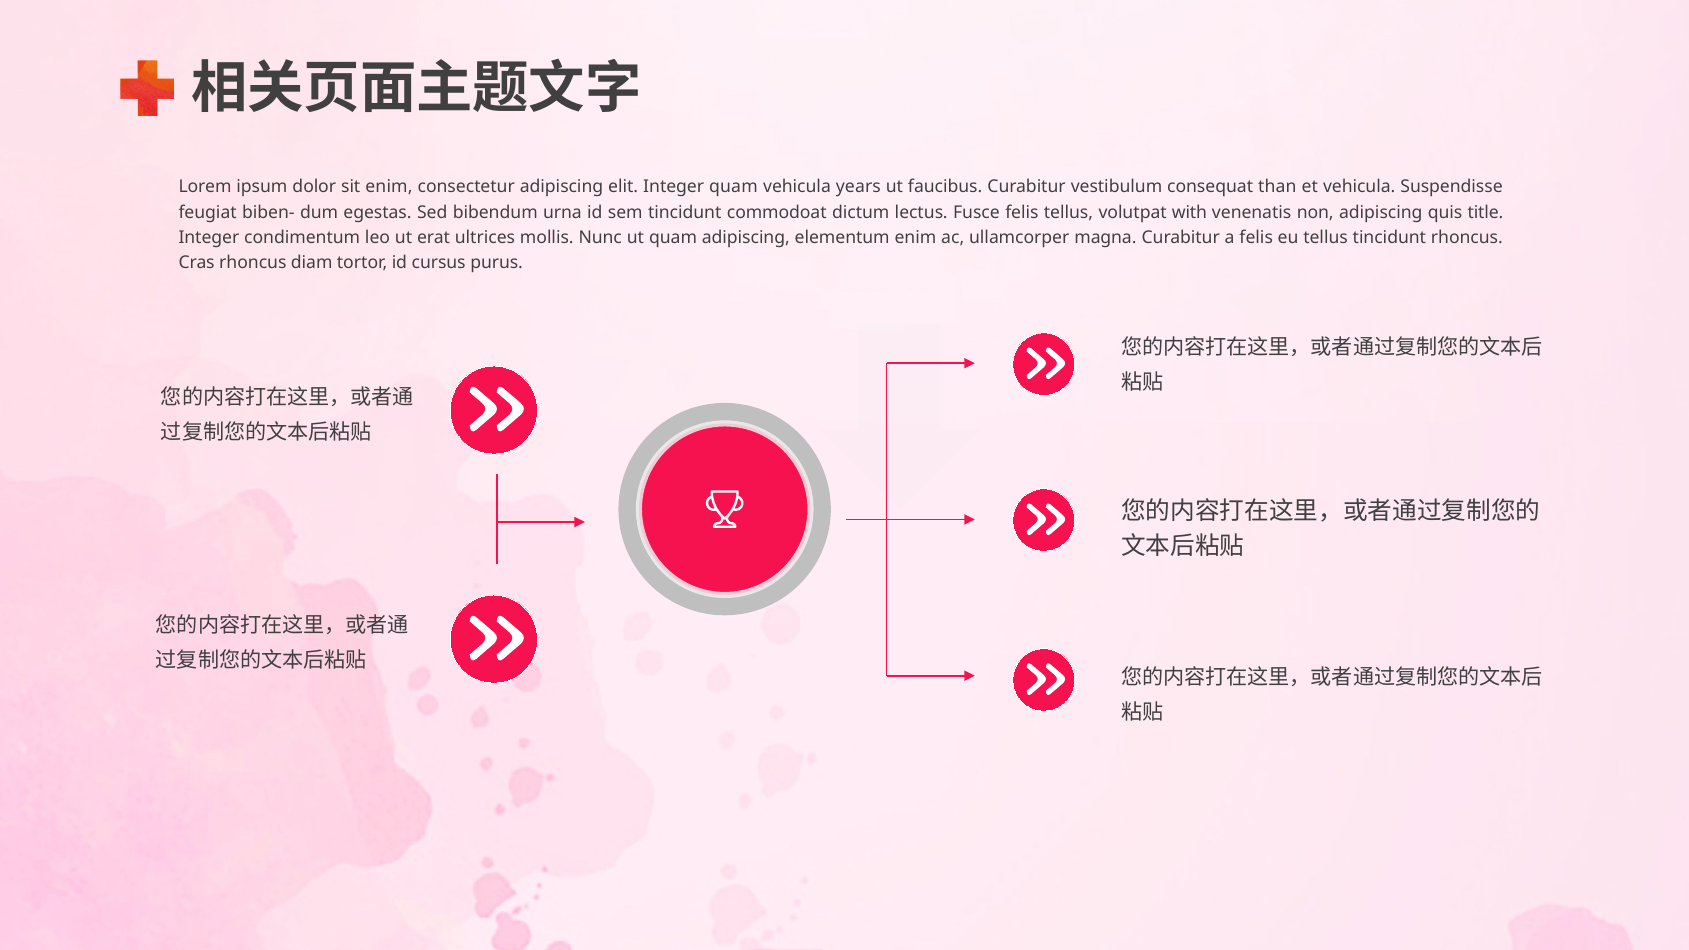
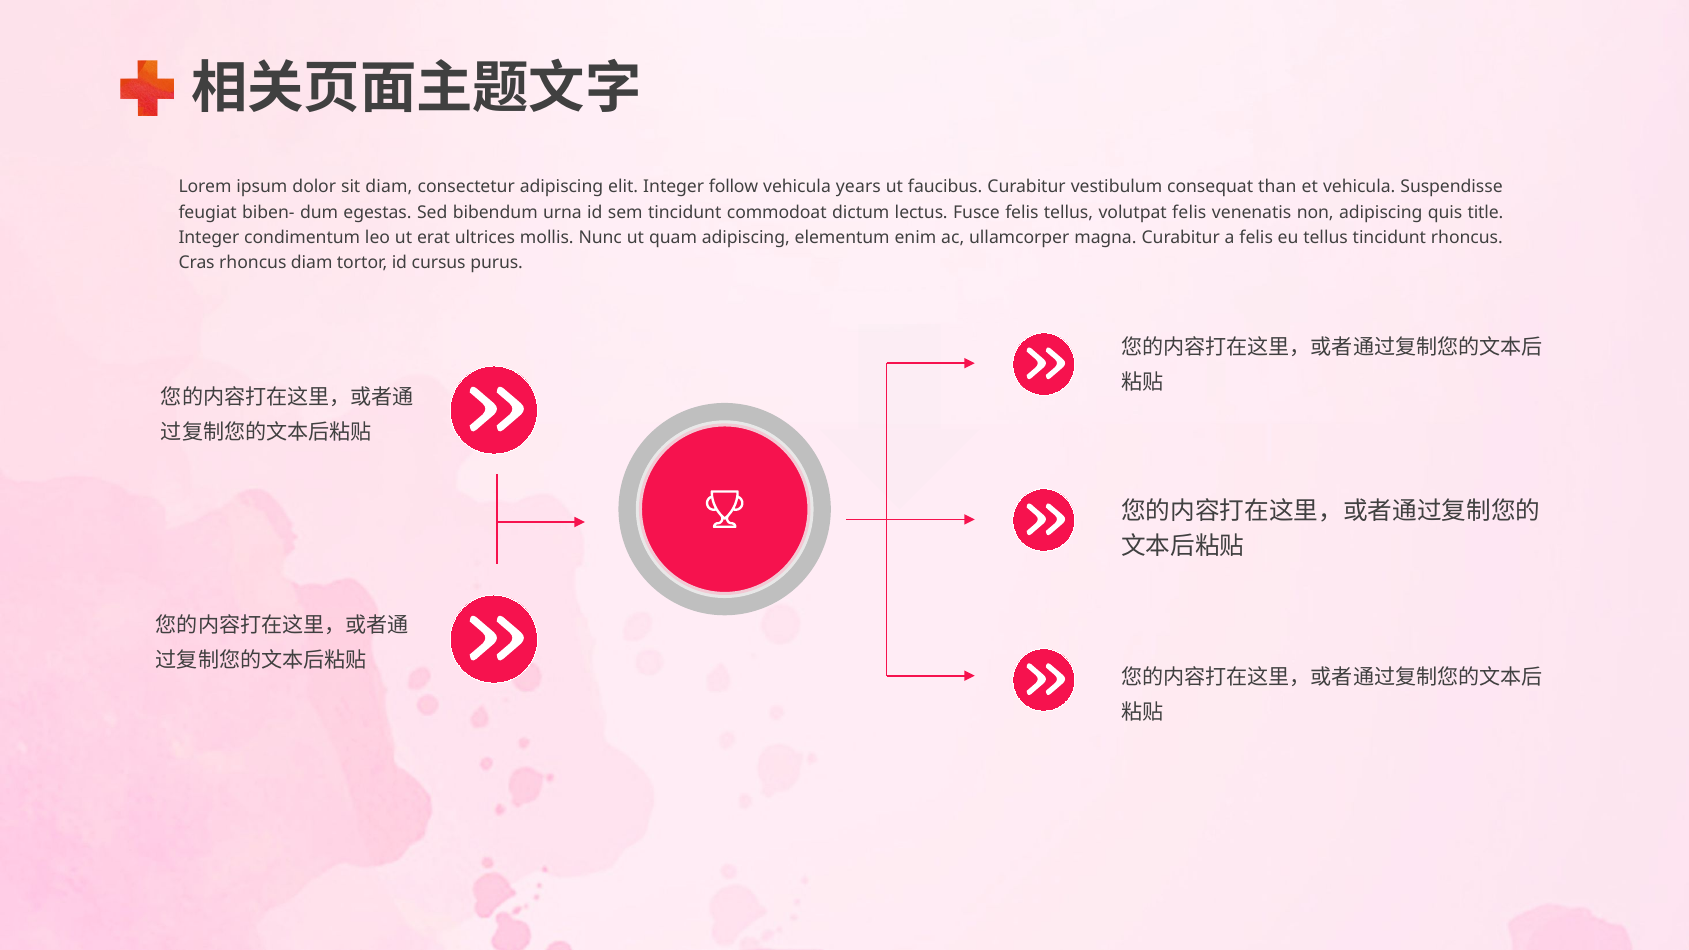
sit enim: enim -> diam
Integer quam: quam -> follow
volutpat with: with -> felis
